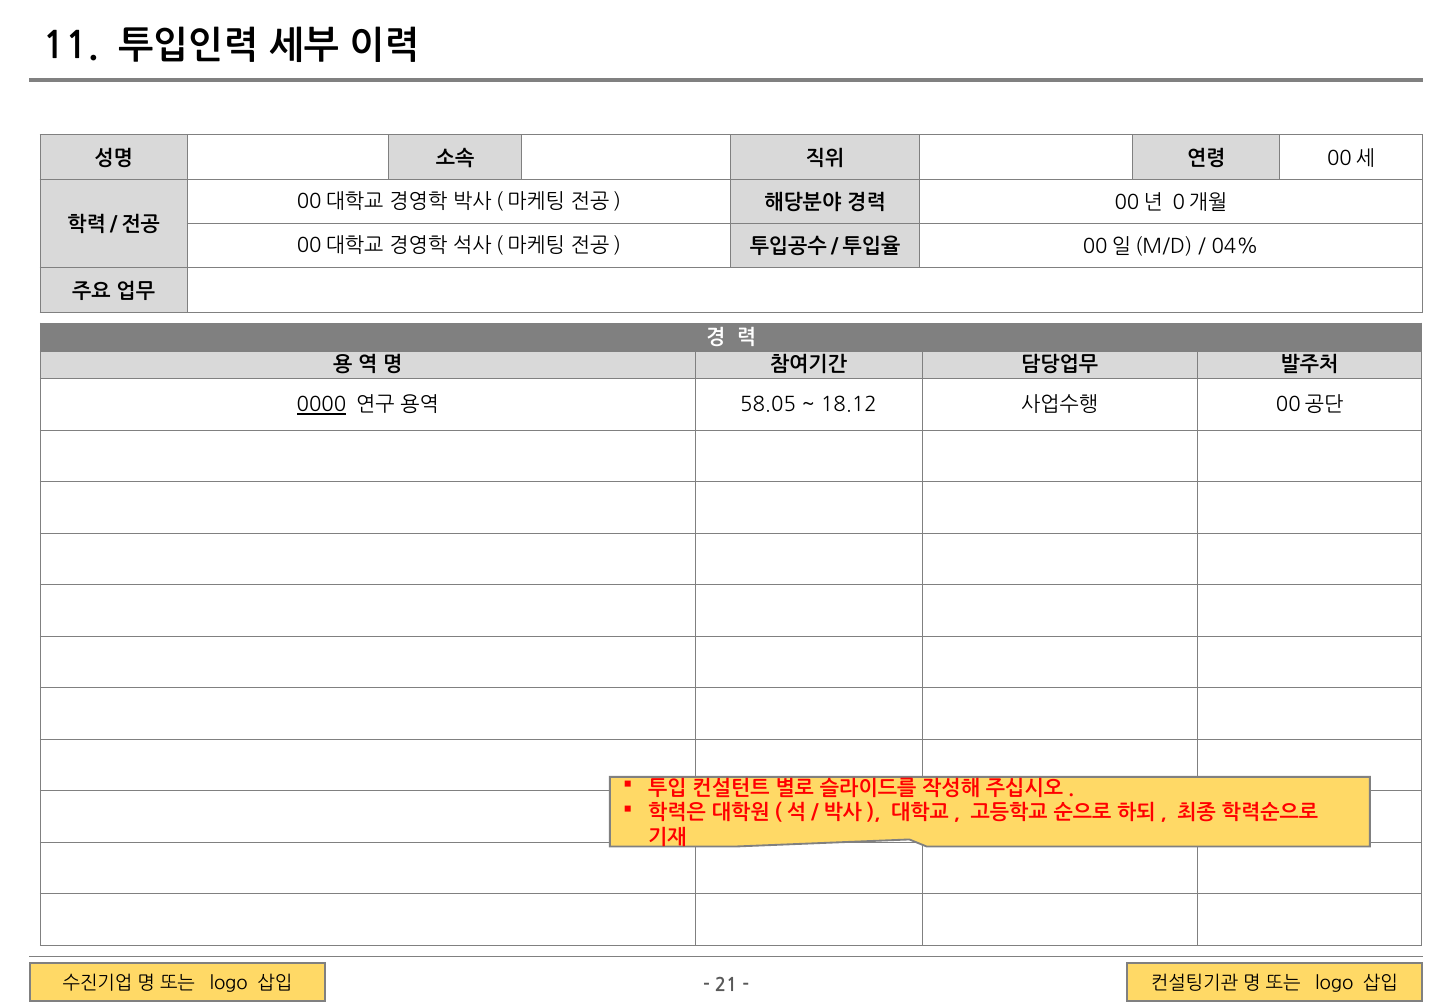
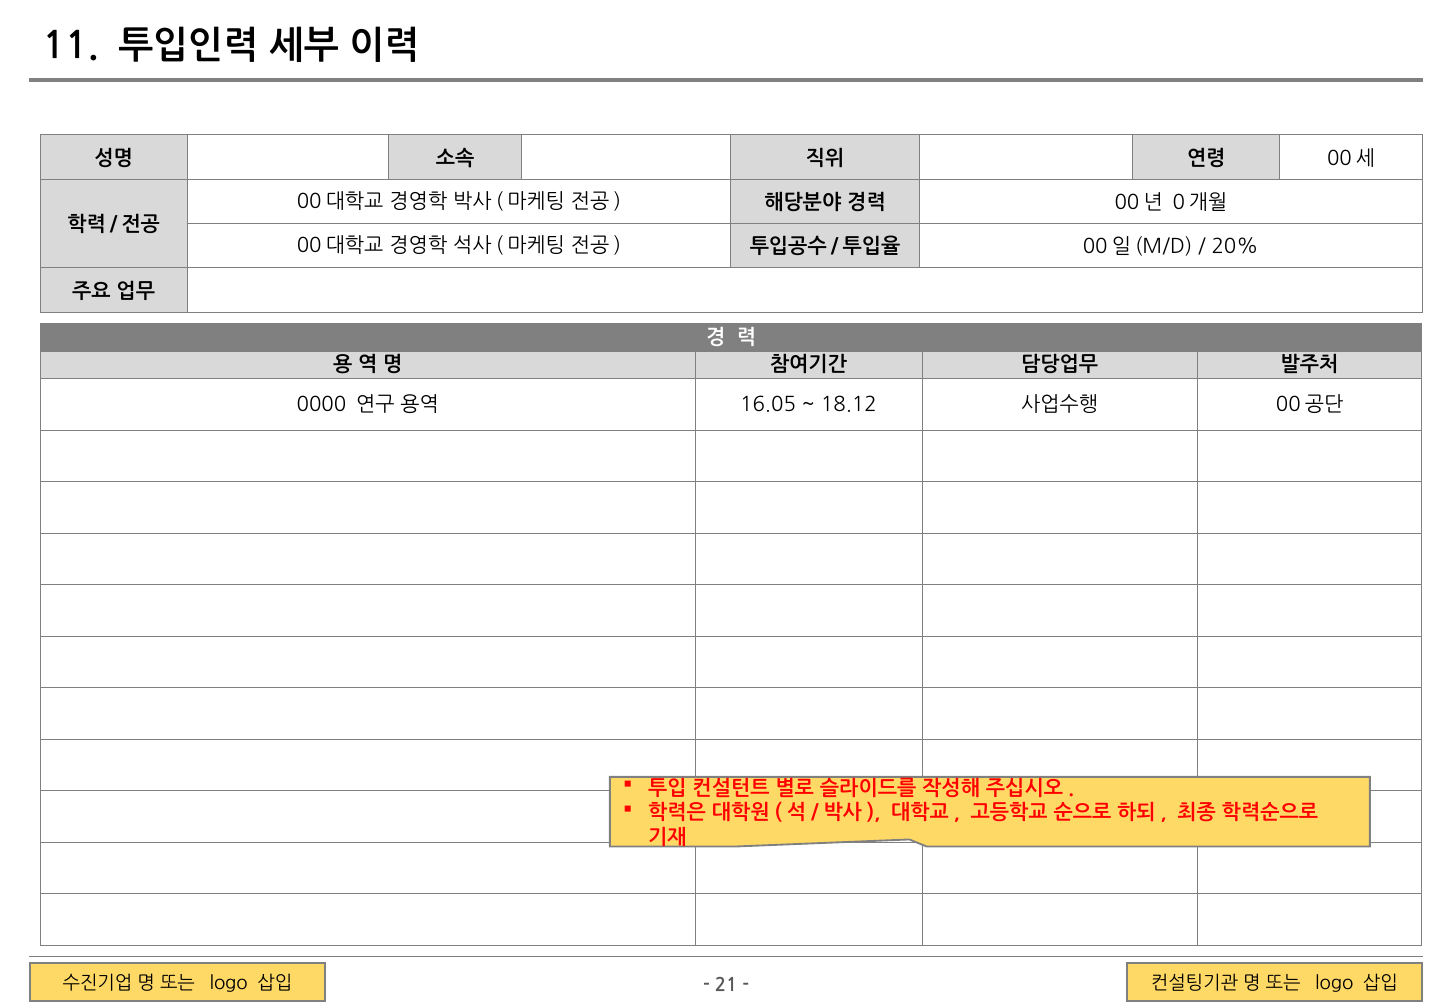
04%: 04% -> 20%
0000 underline: present -> none
58.05: 58.05 -> 16.05
